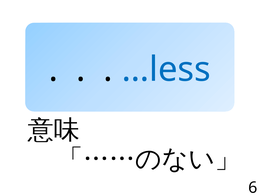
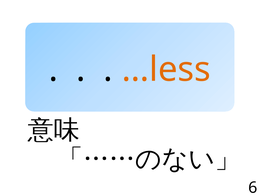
…less colour: blue -> orange
